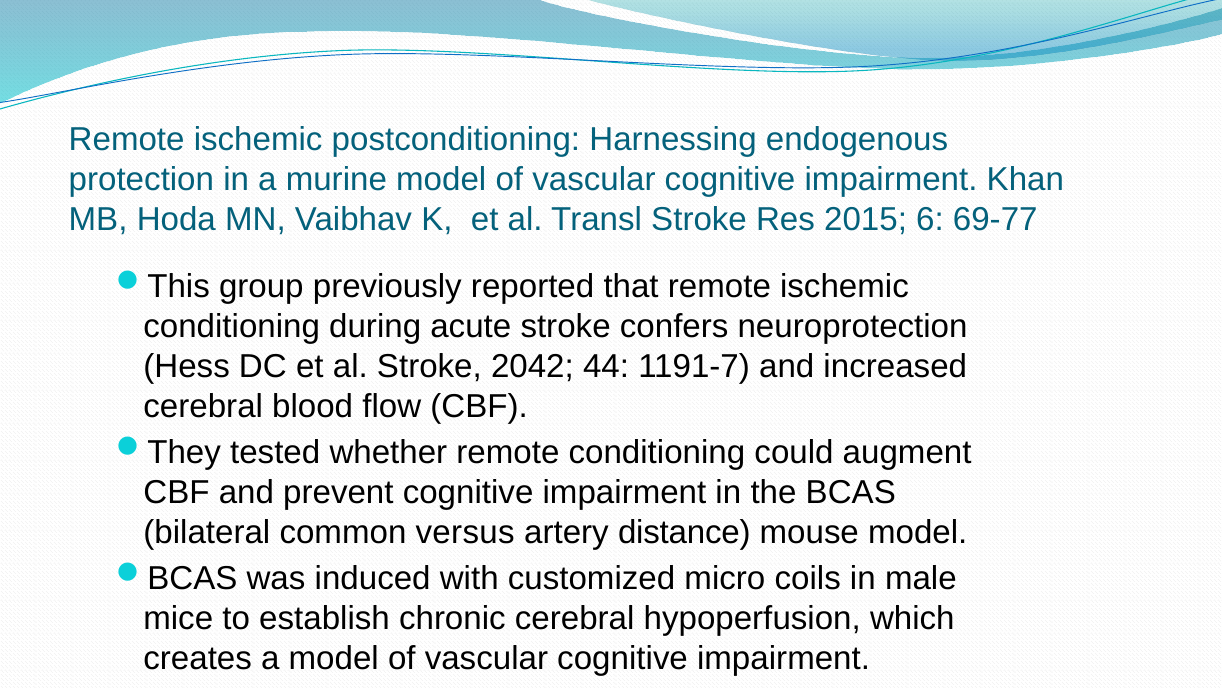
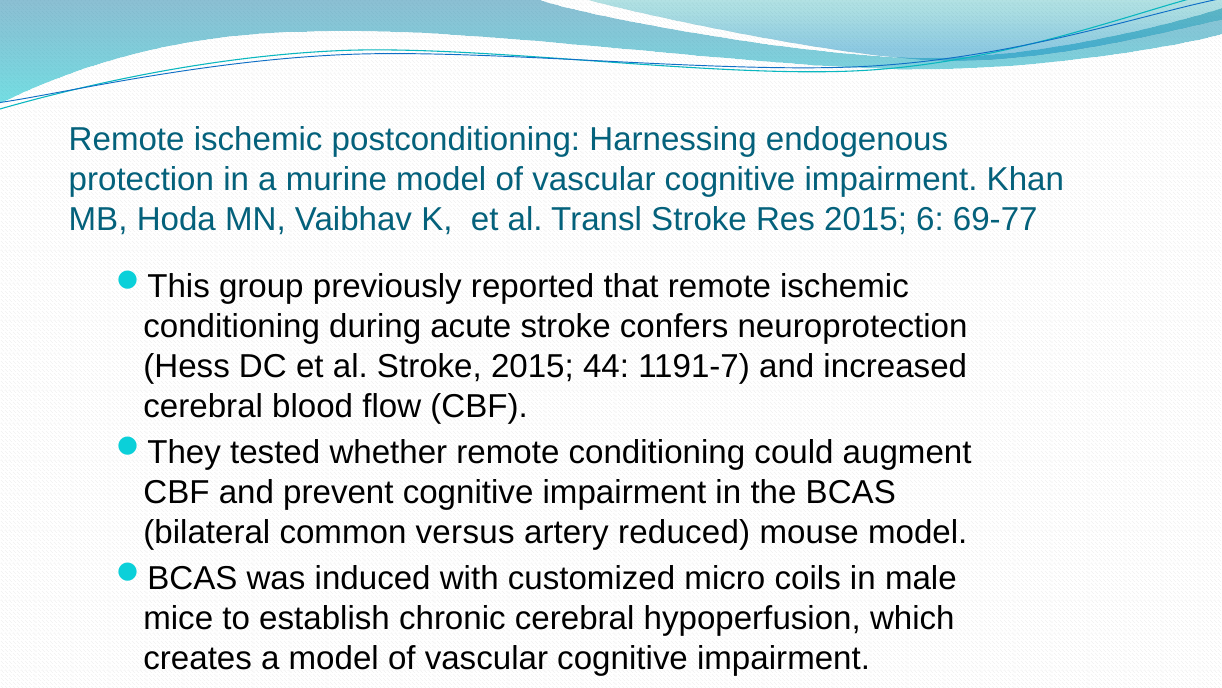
Stroke 2042: 2042 -> 2015
distance: distance -> reduced
